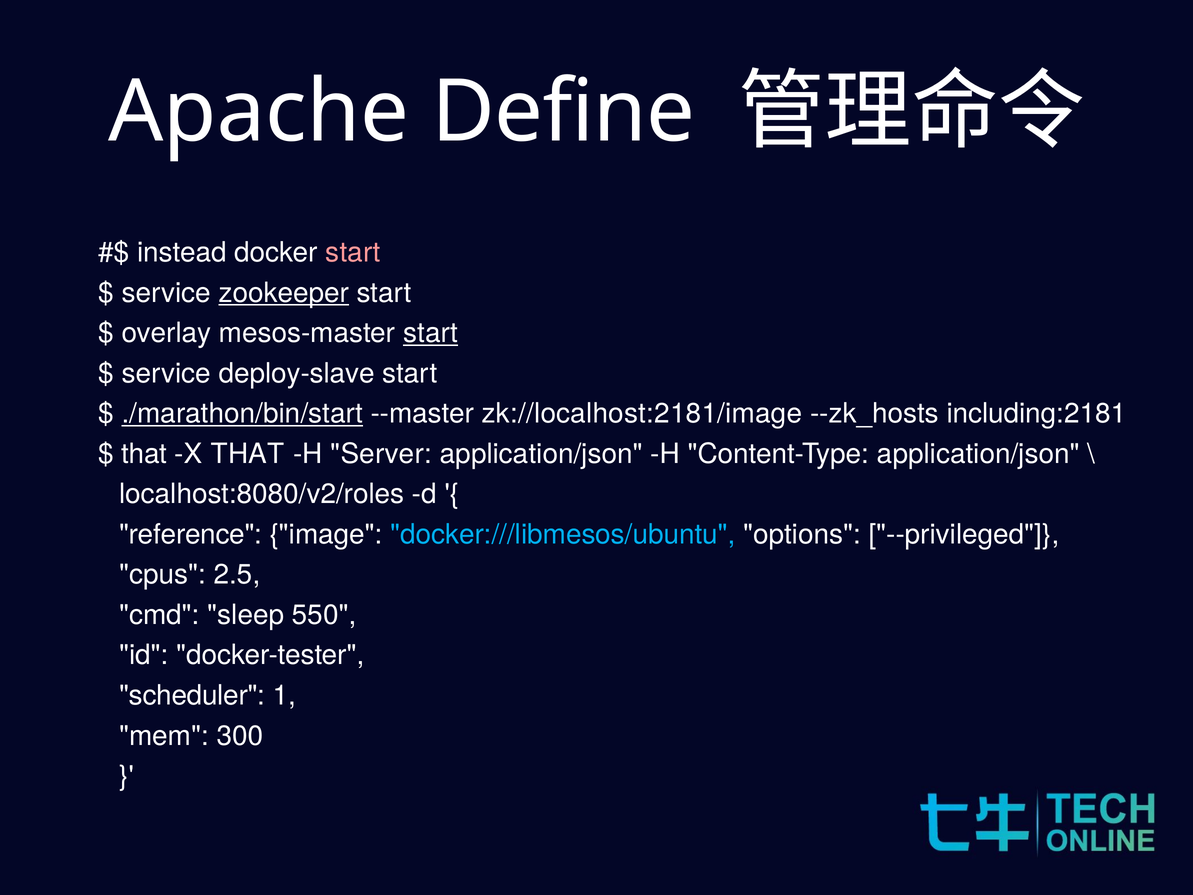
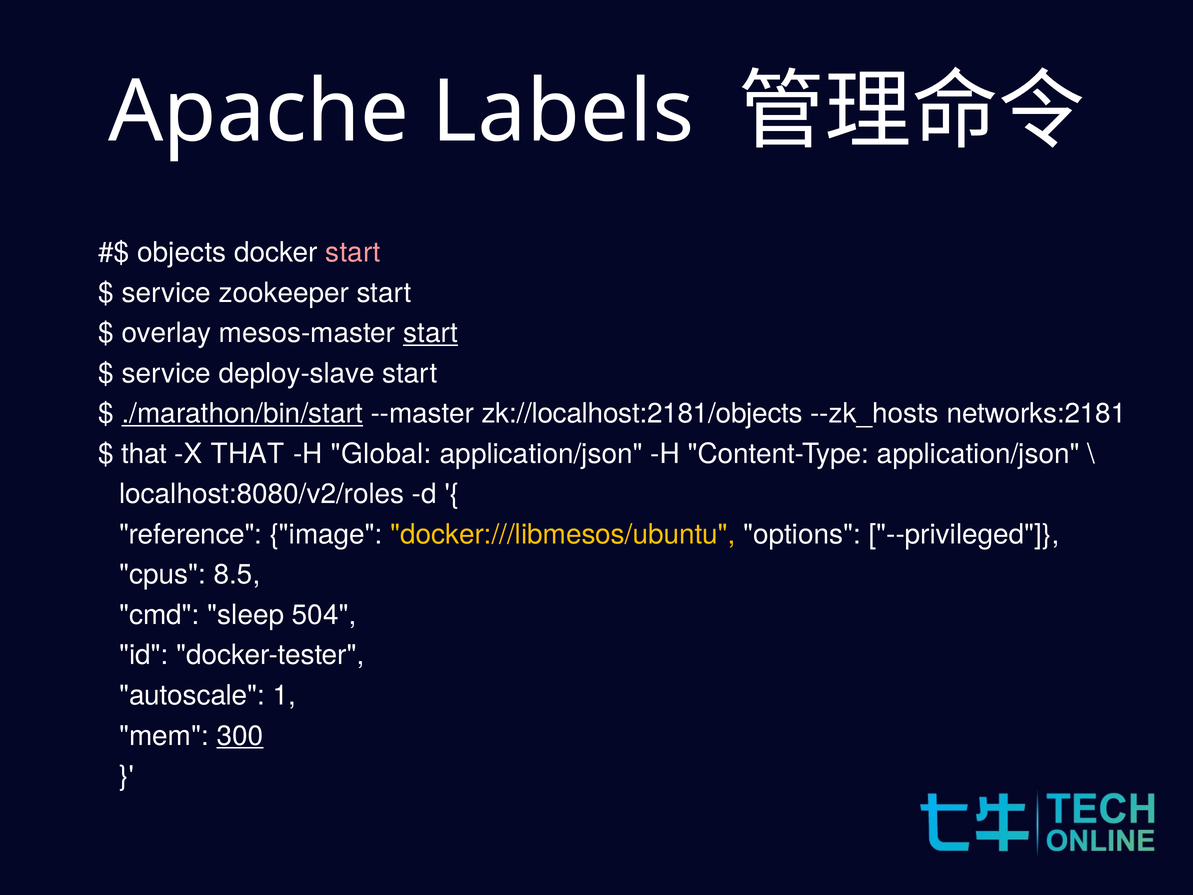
Define: Define -> Labels
instead: instead -> objects
zookeeper underline: present -> none
zk://localhost:2181/image: zk://localhost:2181/image -> zk://localhost:2181/objects
including:2181: including:2181 -> networks:2181
Server: Server -> Global
docker:///libmesos/ubuntu colour: light blue -> yellow
2.5: 2.5 -> 8.5
550: 550 -> 504
scheduler: scheduler -> autoscale
300 underline: none -> present
